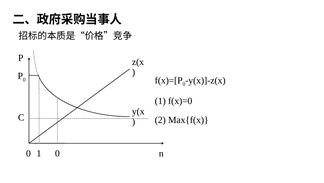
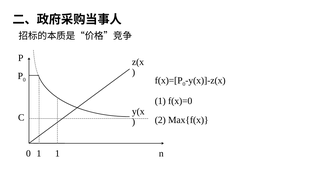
1 0: 0 -> 1
